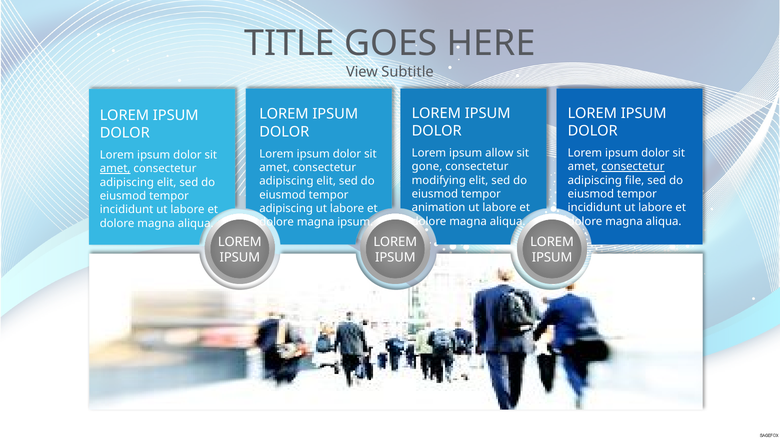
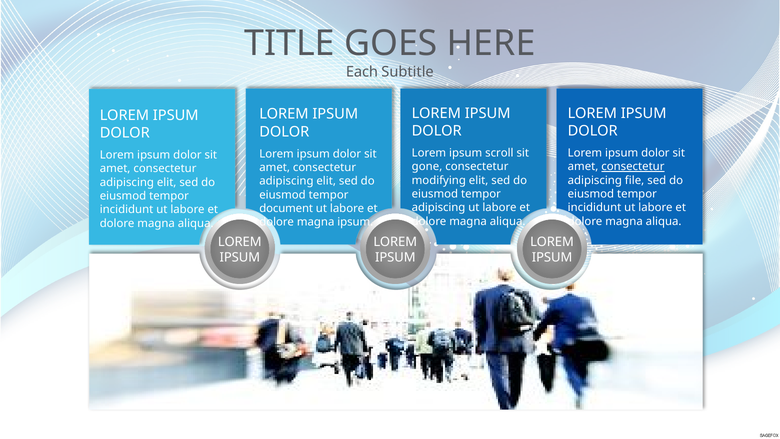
View: View -> Each
allow: allow -> scroll
amet at (115, 169) underline: present -> none
animation at (439, 207): animation -> adipiscing
adipiscing at (286, 208): adipiscing -> document
